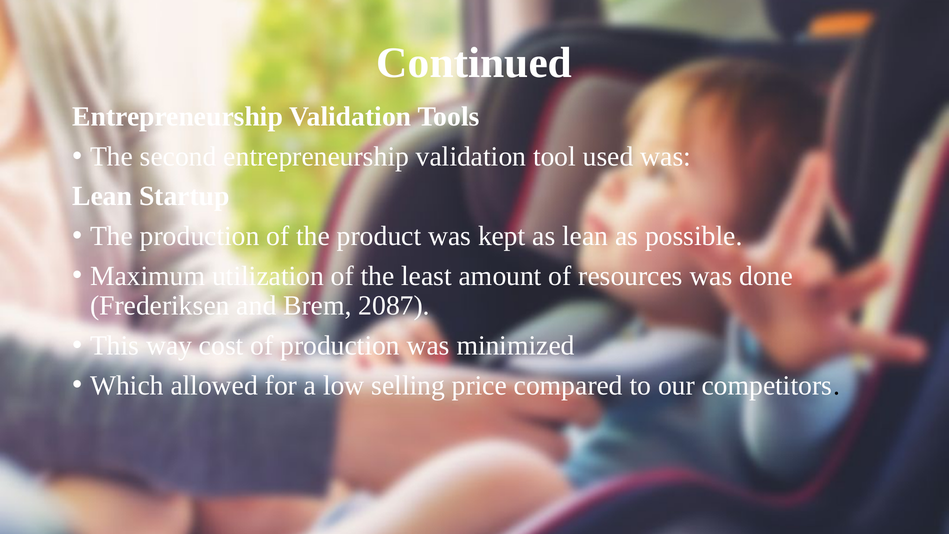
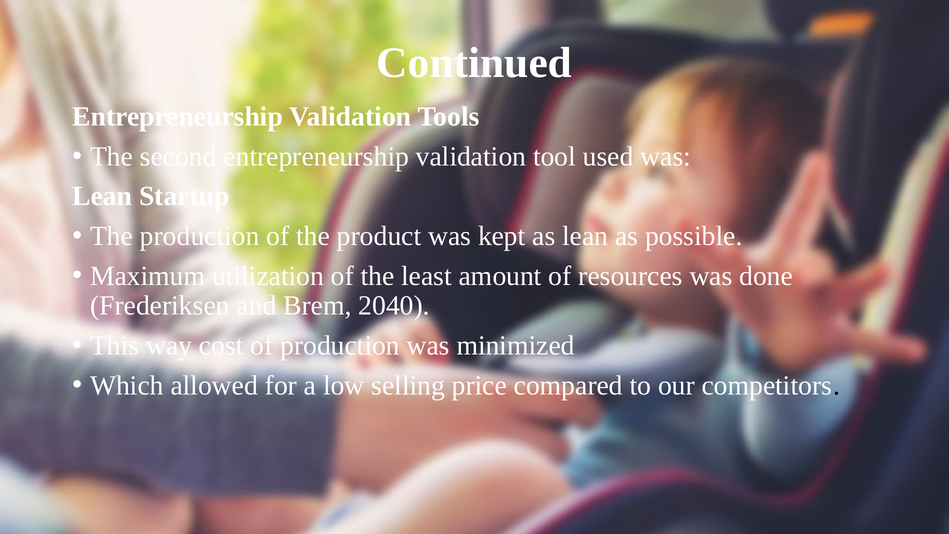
2087: 2087 -> 2040
